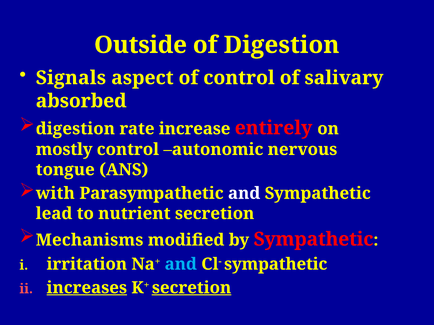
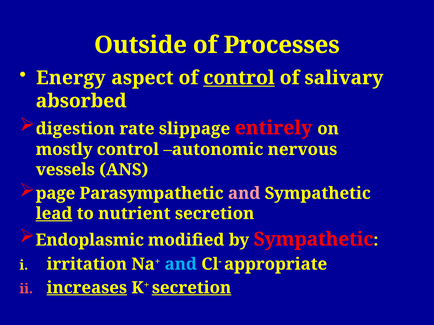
of Digestion: Digestion -> Processes
Signals: Signals -> Energy
control at (239, 78) underline: none -> present
increase: increase -> slippage
tongue: tongue -> vessels
with: with -> page
and at (244, 194) colour: white -> pink
lead underline: none -> present
Mechanisms: Mechanisms -> Endoplasmic
Cl- sympathetic: sympathetic -> appropriate
